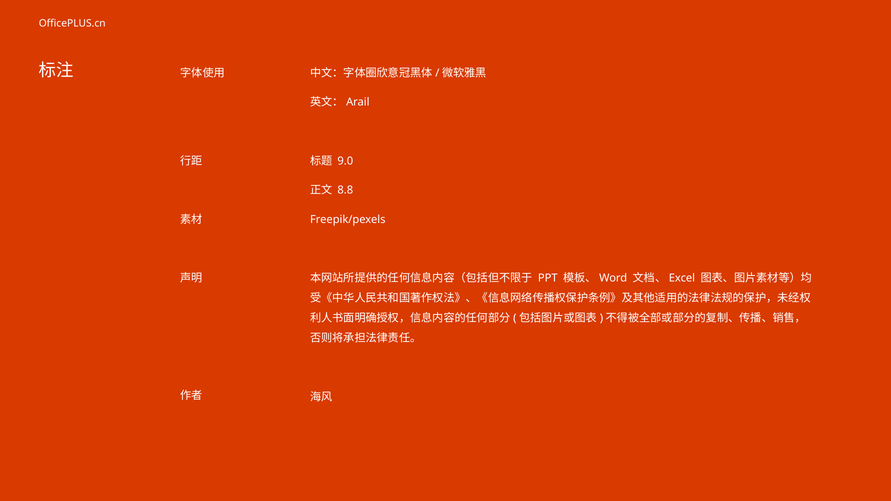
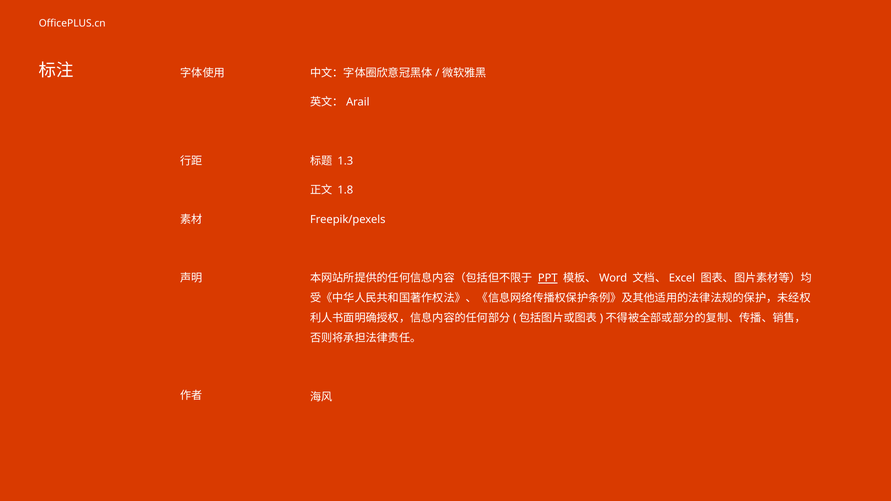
9.0: 9.0 -> 1.3
8.8: 8.8 -> 1.8
PPT underline: none -> present
